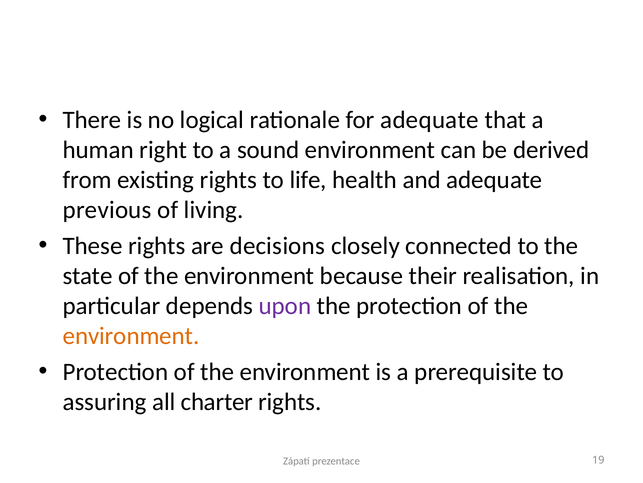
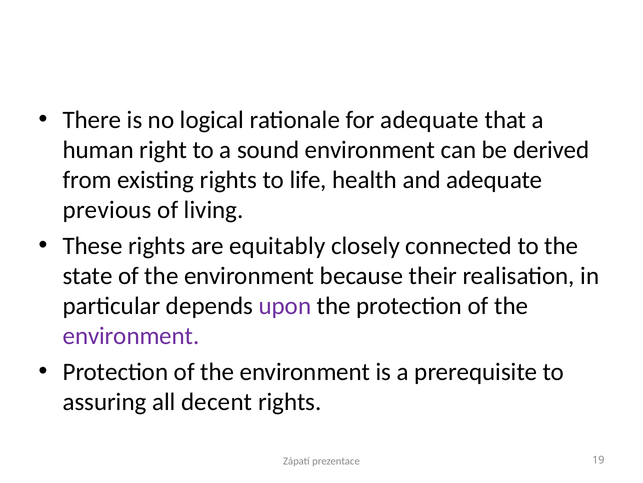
decisions: decisions -> equitably
environment at (131, 336) colour: orange -> purple
charter: charter -> decent
